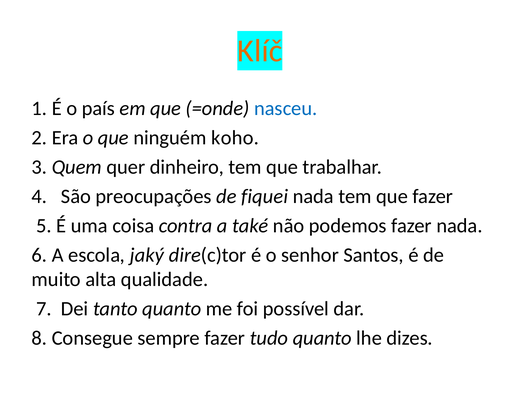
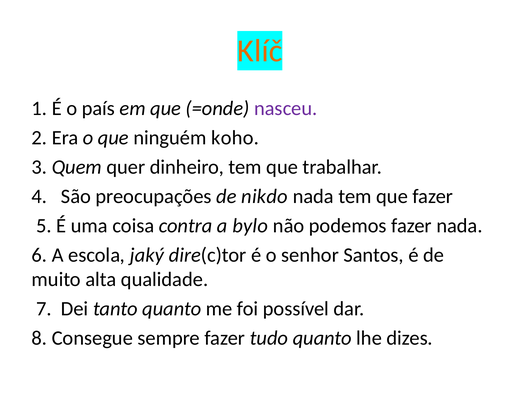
nasceu colour: blue -> purple
fiquei: fiquei -> nikdo
také: také -> bylo
